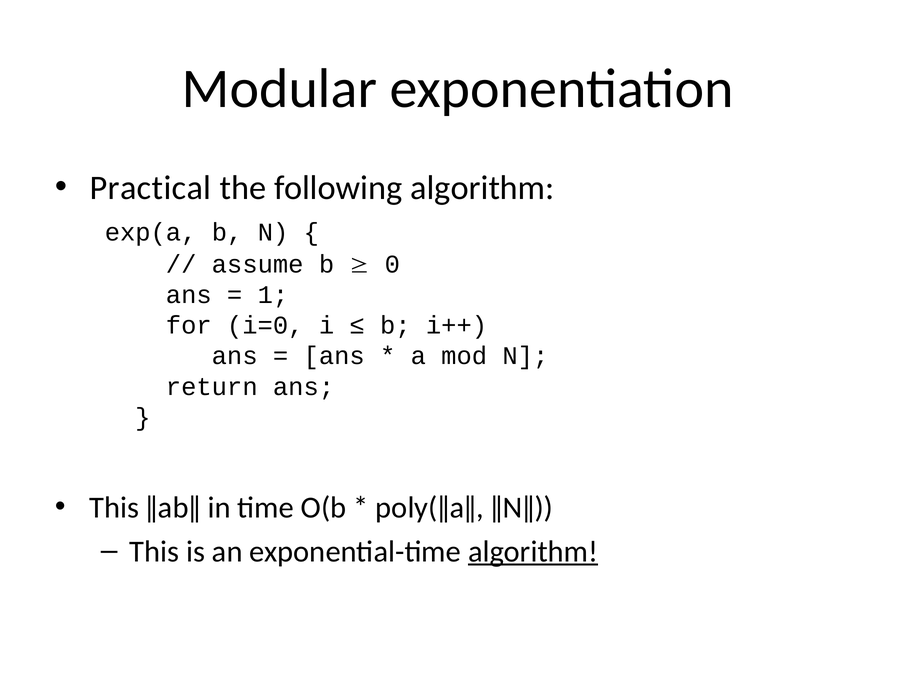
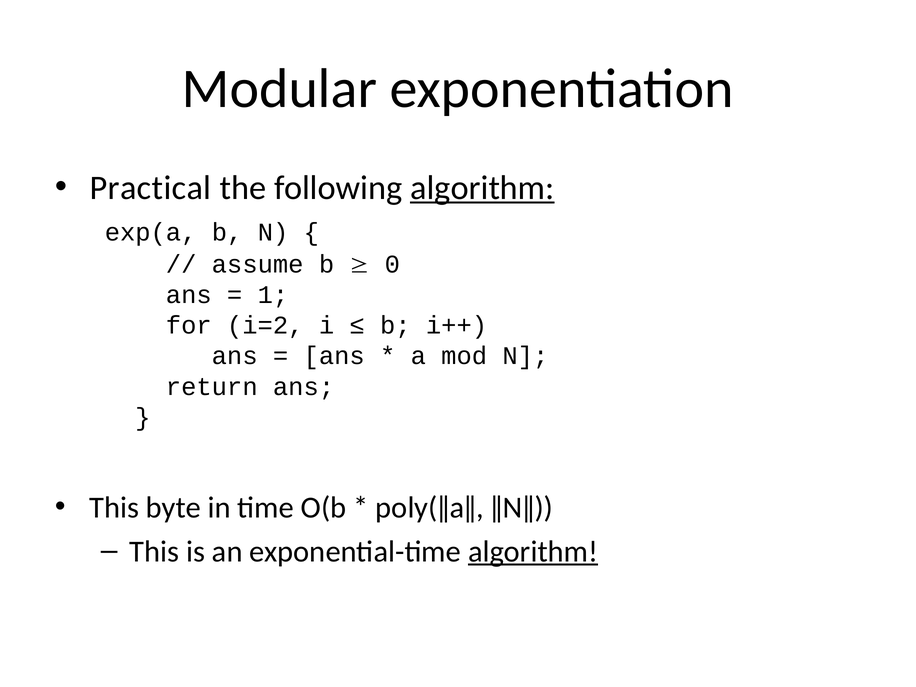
algorithm at (482, 188) underline: none -> present
i=0: i=0 -> i=2
ǁabǁ: ǁabǁ -> byte
